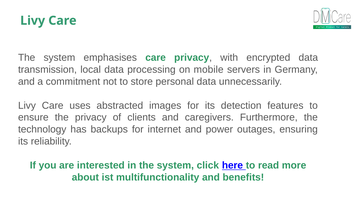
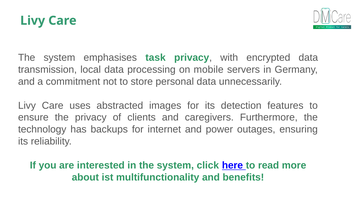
emphasises care: care -> task
